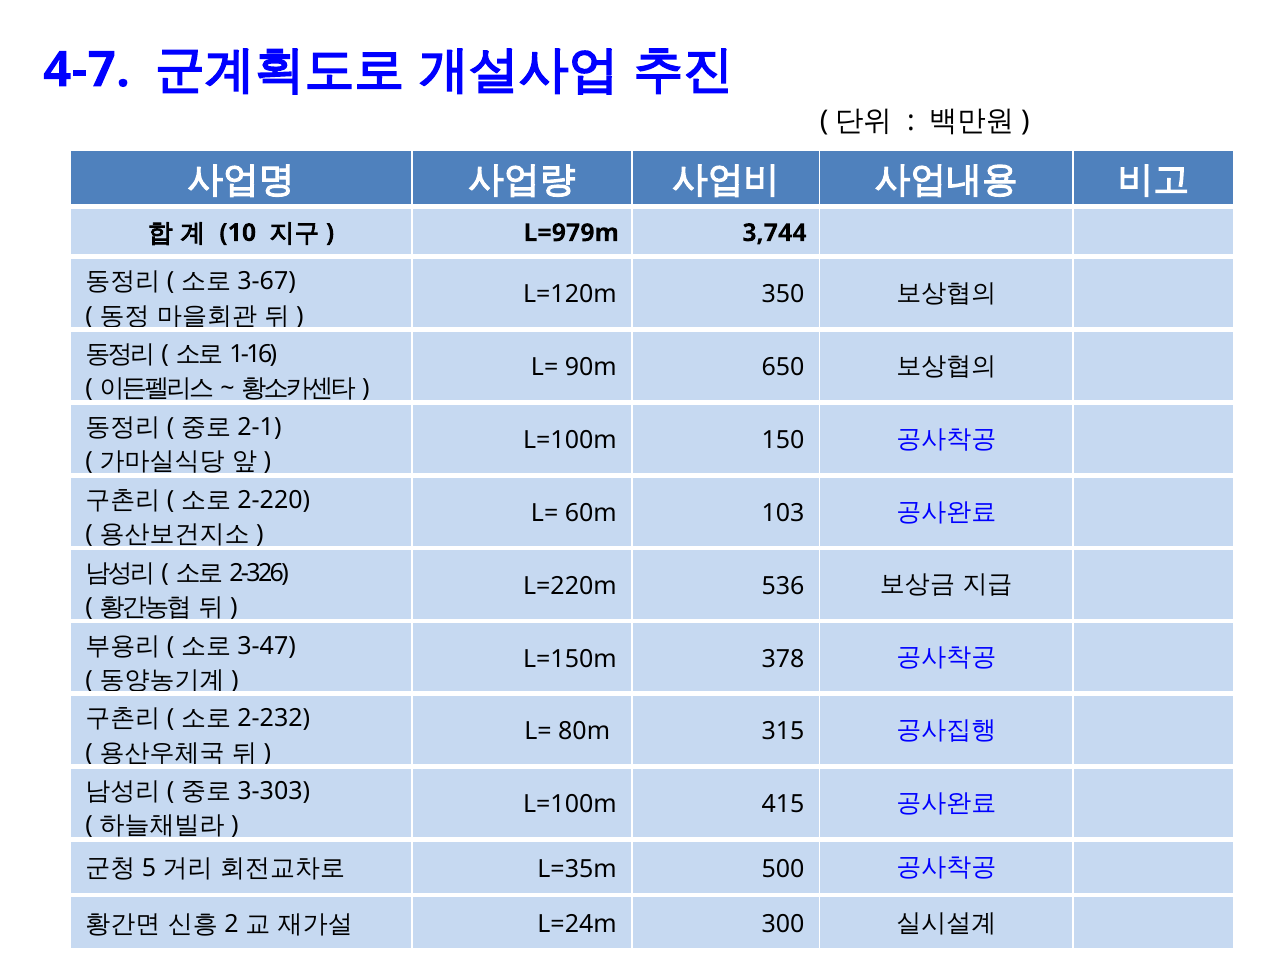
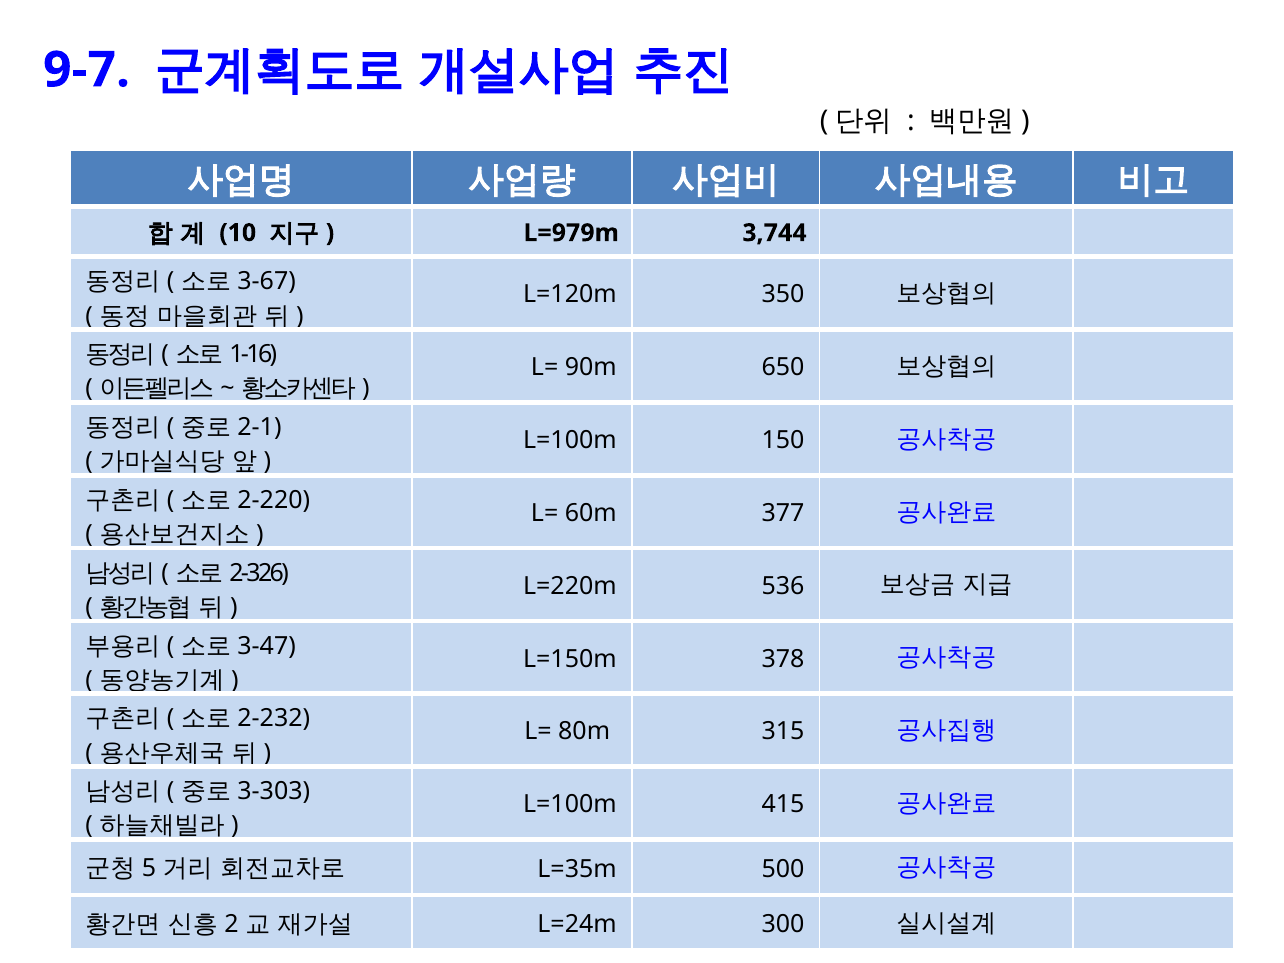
4-7: 4-7 -> 9-7
103: 103 -> 377
